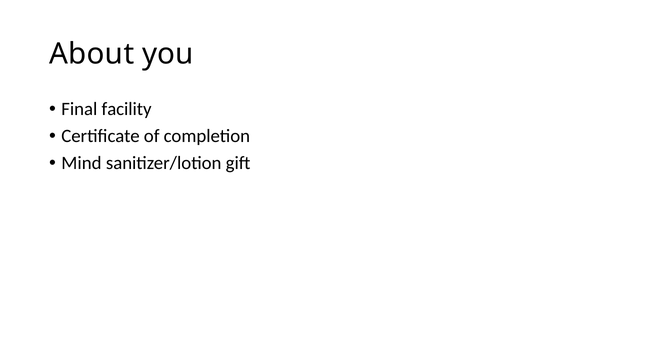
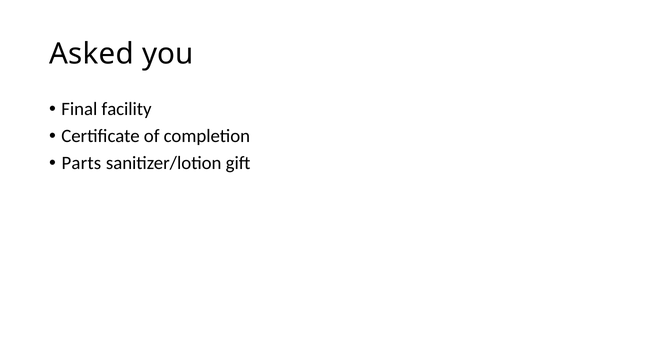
About: About -> Asked
Mind: Mind -> Parts
